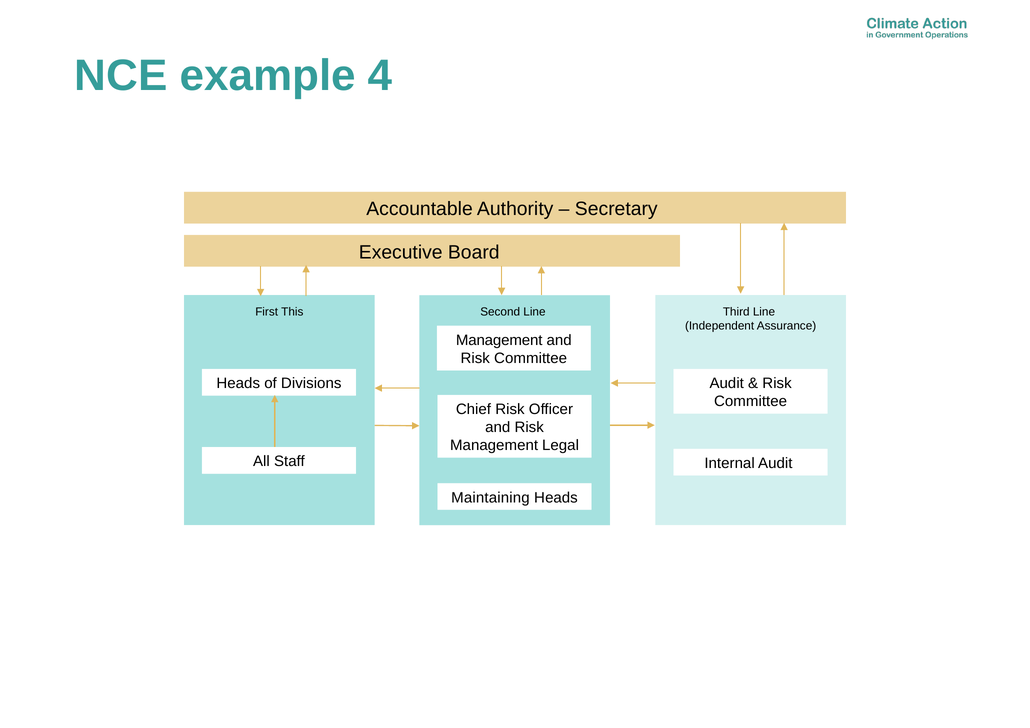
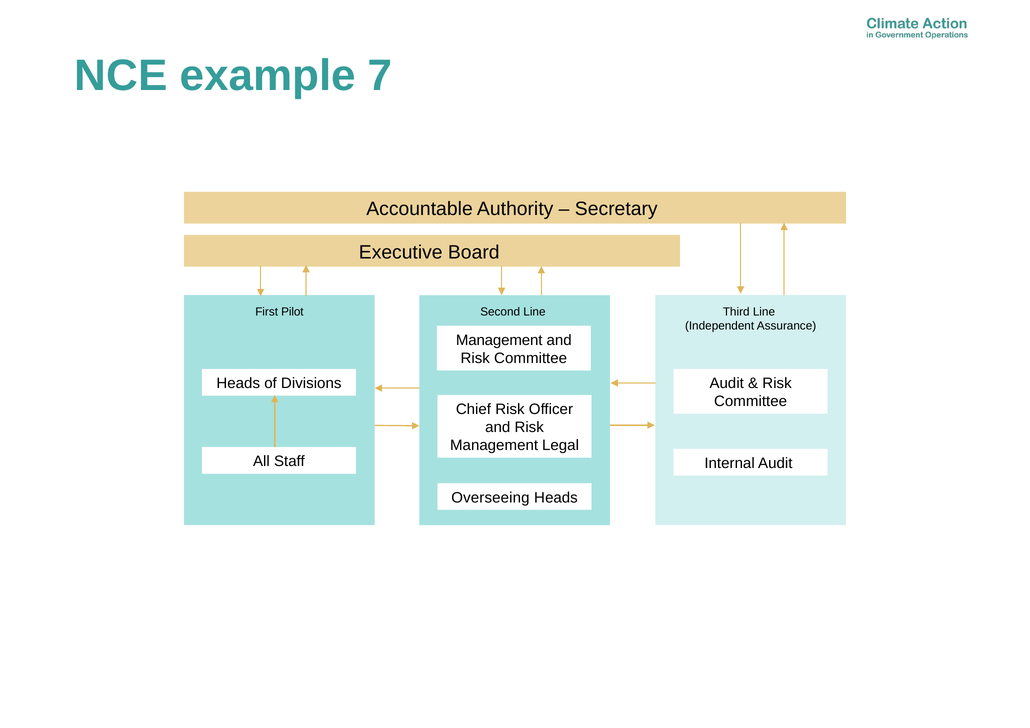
4: 4 -> 7
This: This -> Pilot
Maintaining: Maintaining -> Overseeing
